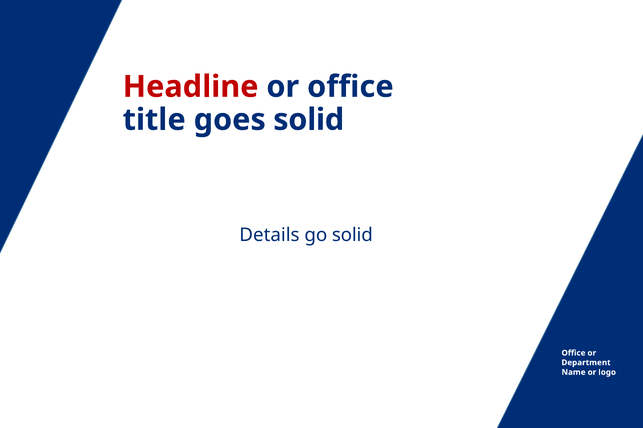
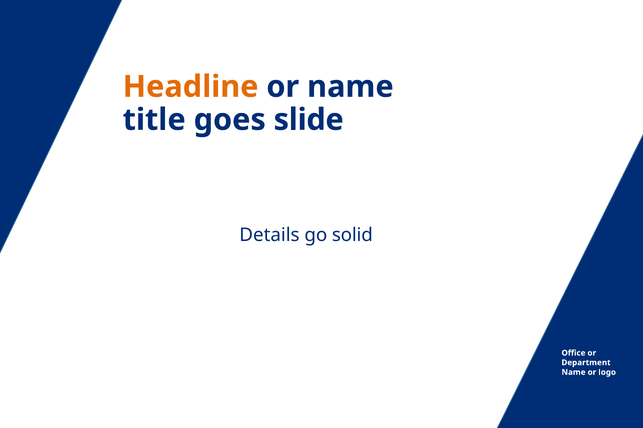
Headline colour: red -> orange
or office: office -> name
goes solid: solid -> slide
